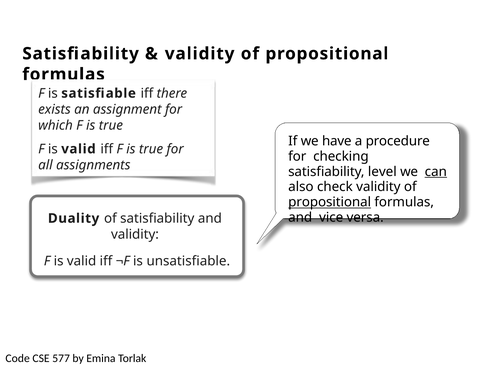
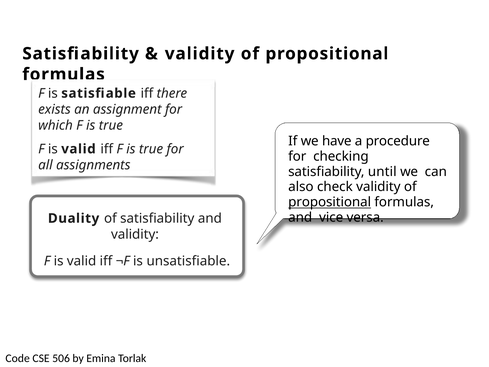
level: level -> until
can underline: present -> none
577: 577 -> 506
